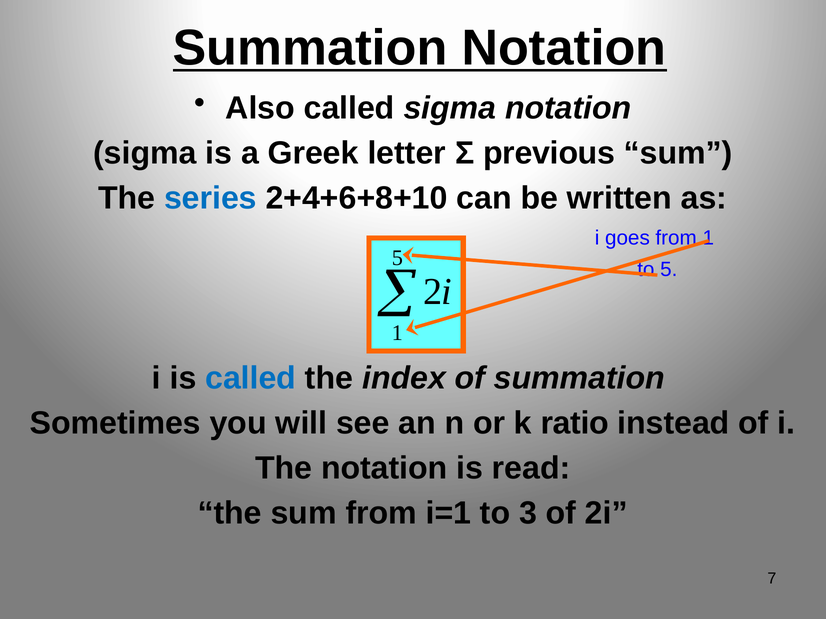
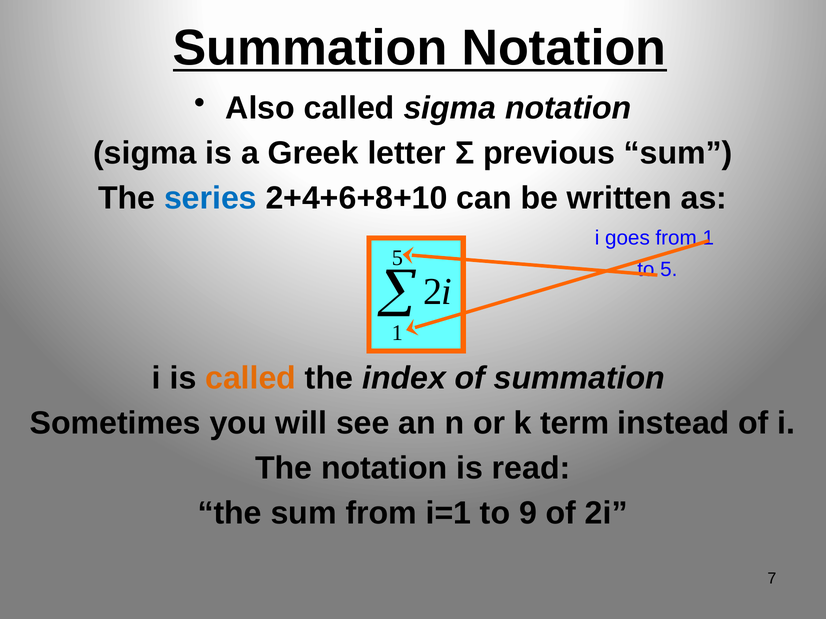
called at (251, 378) colour: blue -> orange
ratio: ratio -> term
3: 3 -> 9
